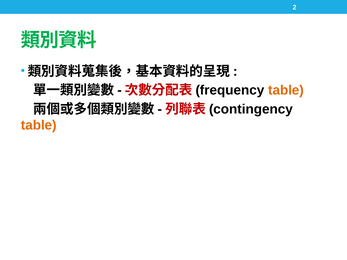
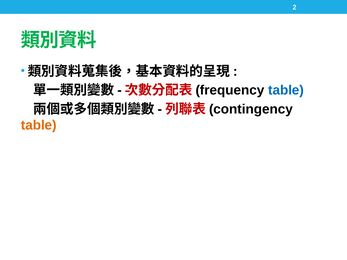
table at (286, 90) colour: orange -> blue
